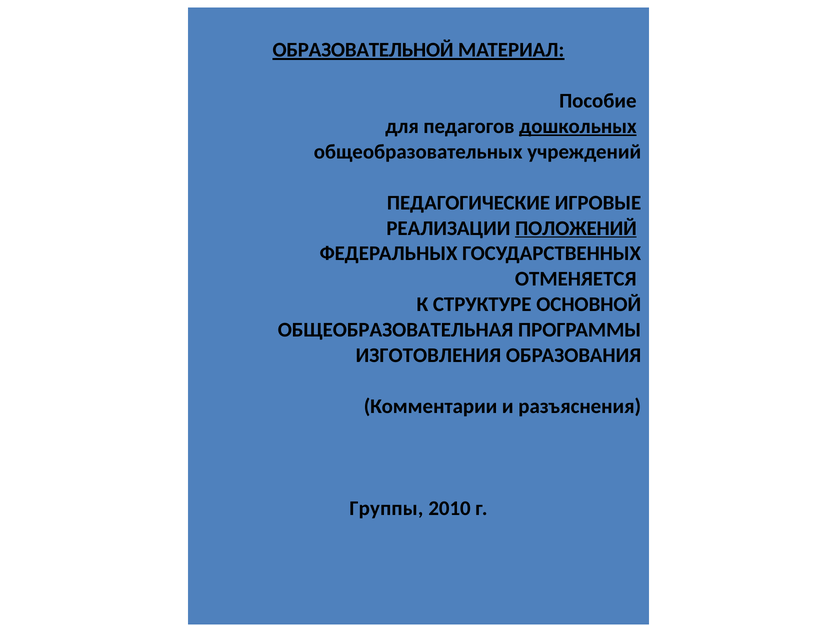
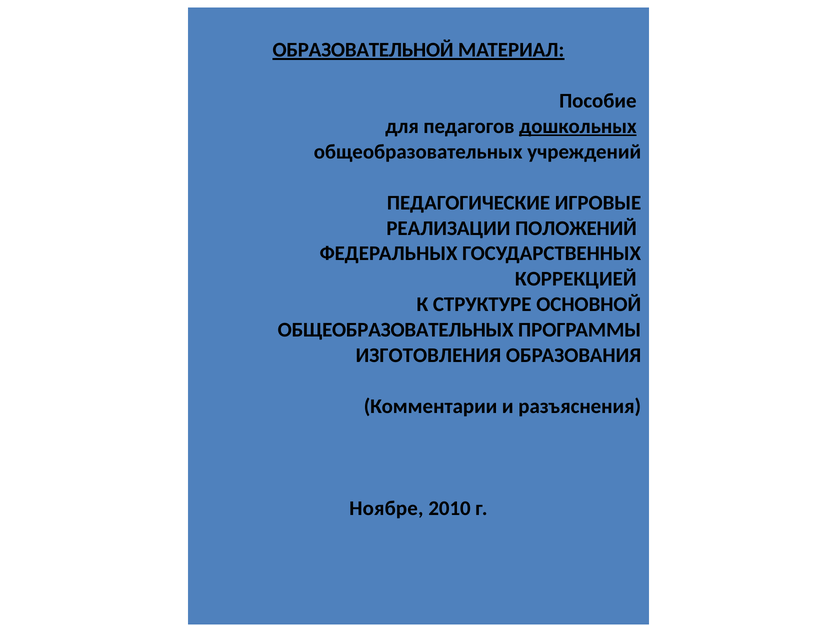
ПОЛОЖЕНИЙ underline: present -> none
ОТМЕНЯЕТСЯ: ОТМЕНЯЕТСЯ -> КОРРЕКЦИЕЙ
ОБЩЕОБРАЗОВАТЕЛЬНАЯ at (396, 330): ОБЩЕОБРАЗОВАТЕЛЬНАЯ -> ОБЩЕОБРАЗОВАТЕЛЬНЫХ
Группы: Группы -> Ноябре
